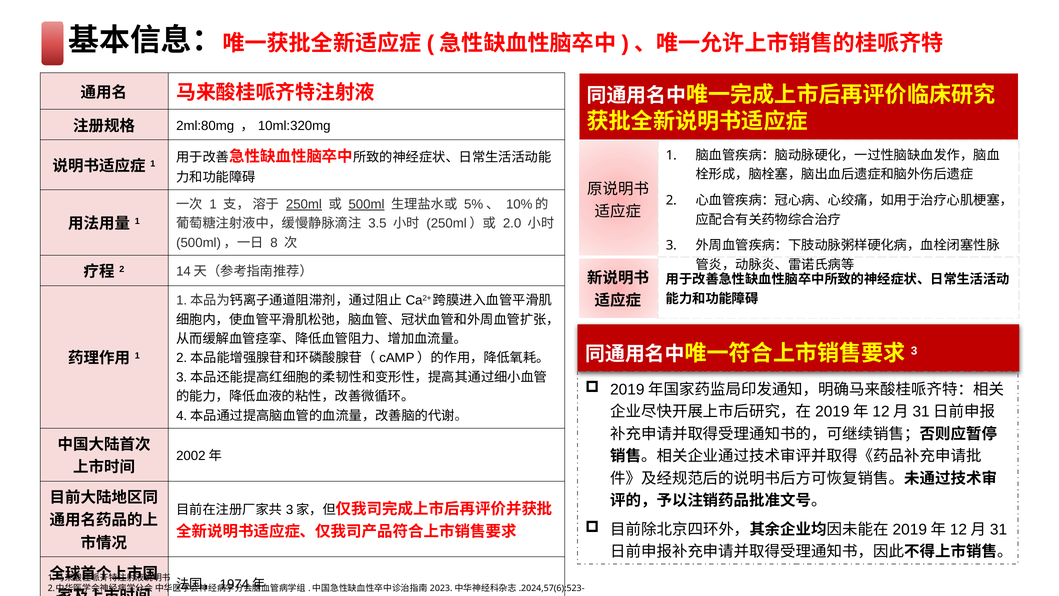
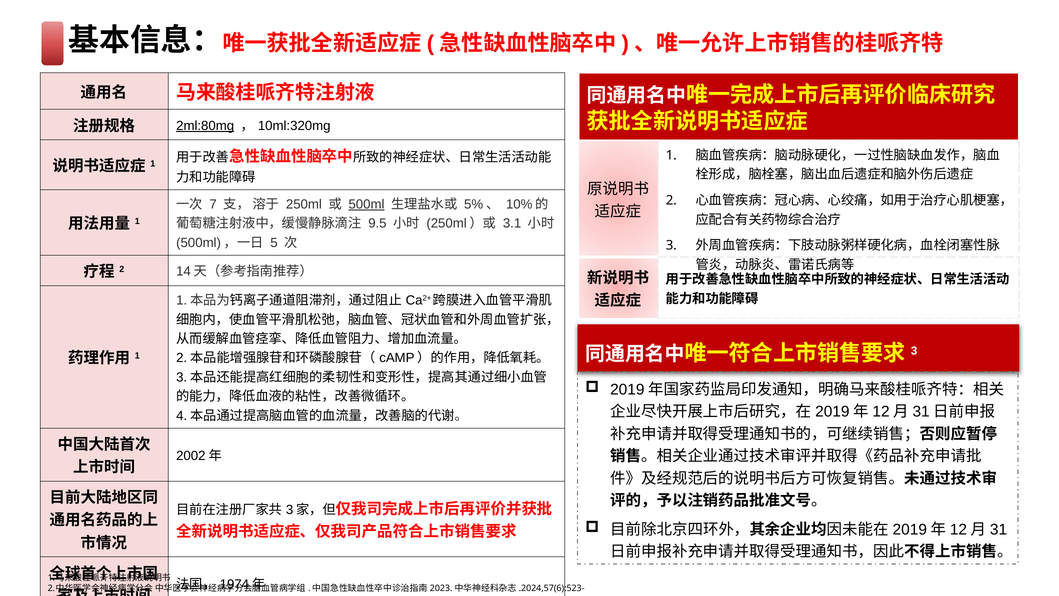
2ml:80mg underline: none -> present
1 at (213, 204): 1 -> 7
250ml underline: present -> none
3.5: 3.5 -> 9.5
2.0: 2.0 -> 3.1
8: 8 -> 5
